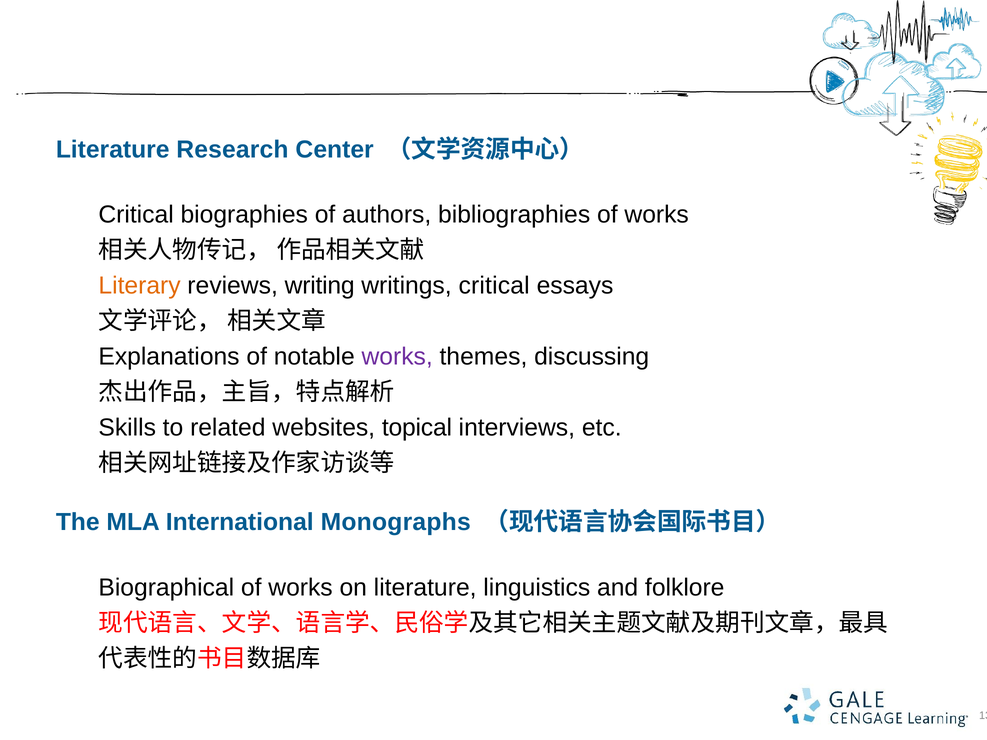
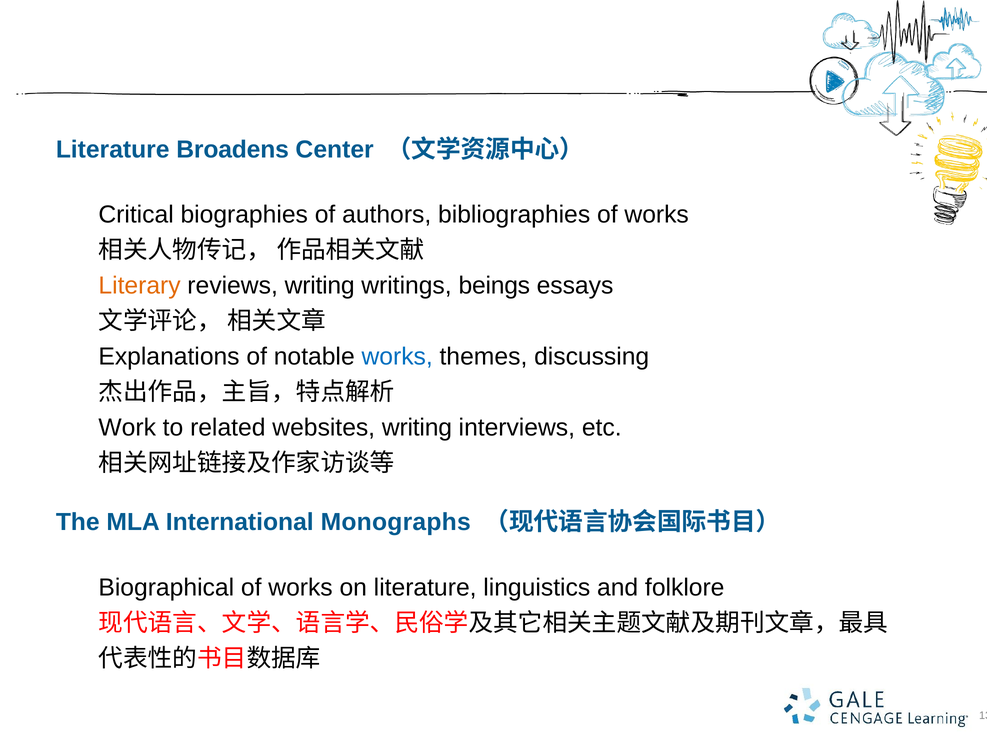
Research: Research -> Broadens
writings critical: critical -> beings
works at (397, 357) colour: purple -> blue
Skills: Skills -> Work
websites topical: topical -> writing
